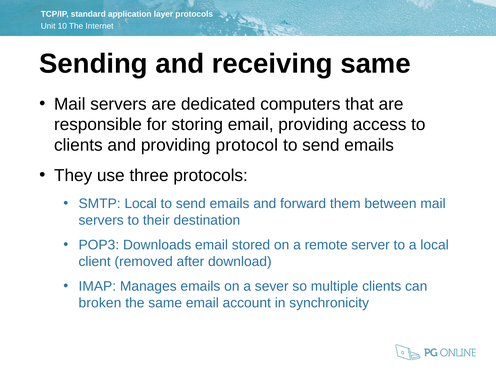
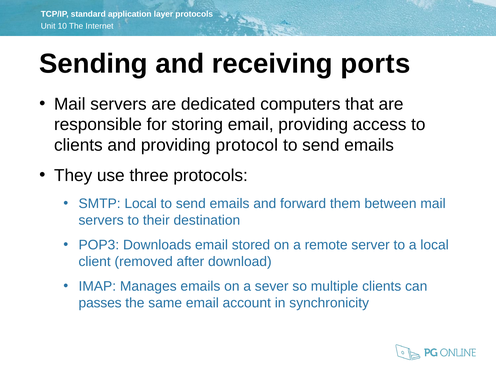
receiving same: same -> ports
broken: broken -> passes
